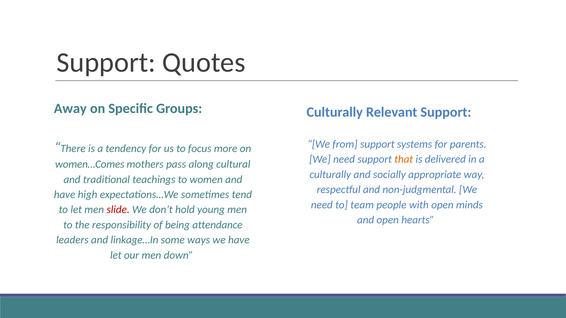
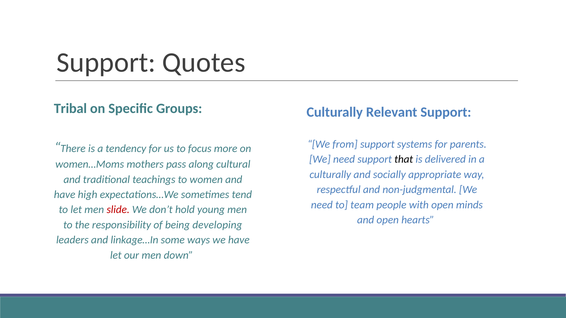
Away: Away -> Tribal
that colour: orange -> black
women…Comes: women…Comes -> women…Moms
attendance: attendance -> developing
